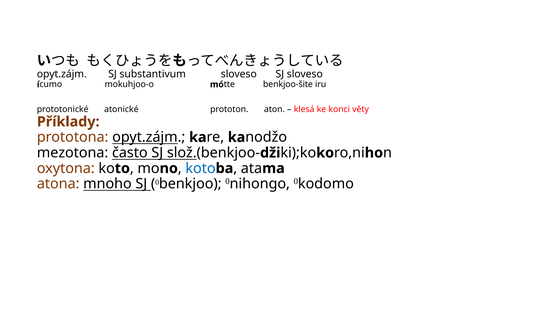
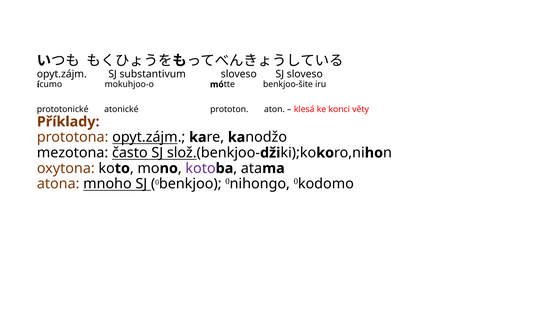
koto colour: blue -> purple
